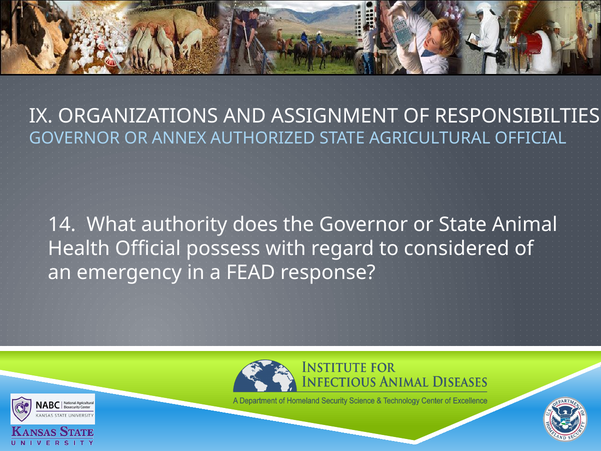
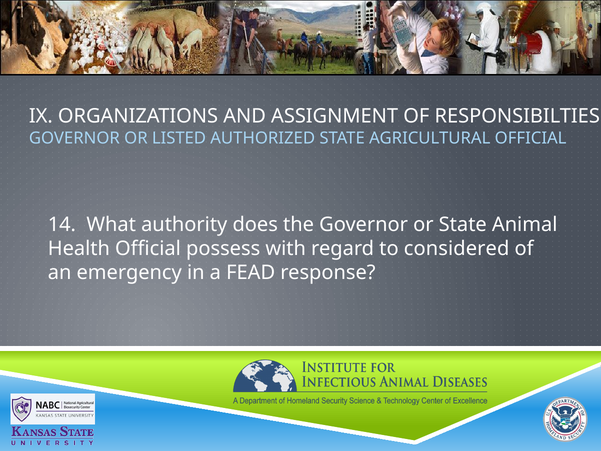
ANNEX: ANNEX -> LISTED
